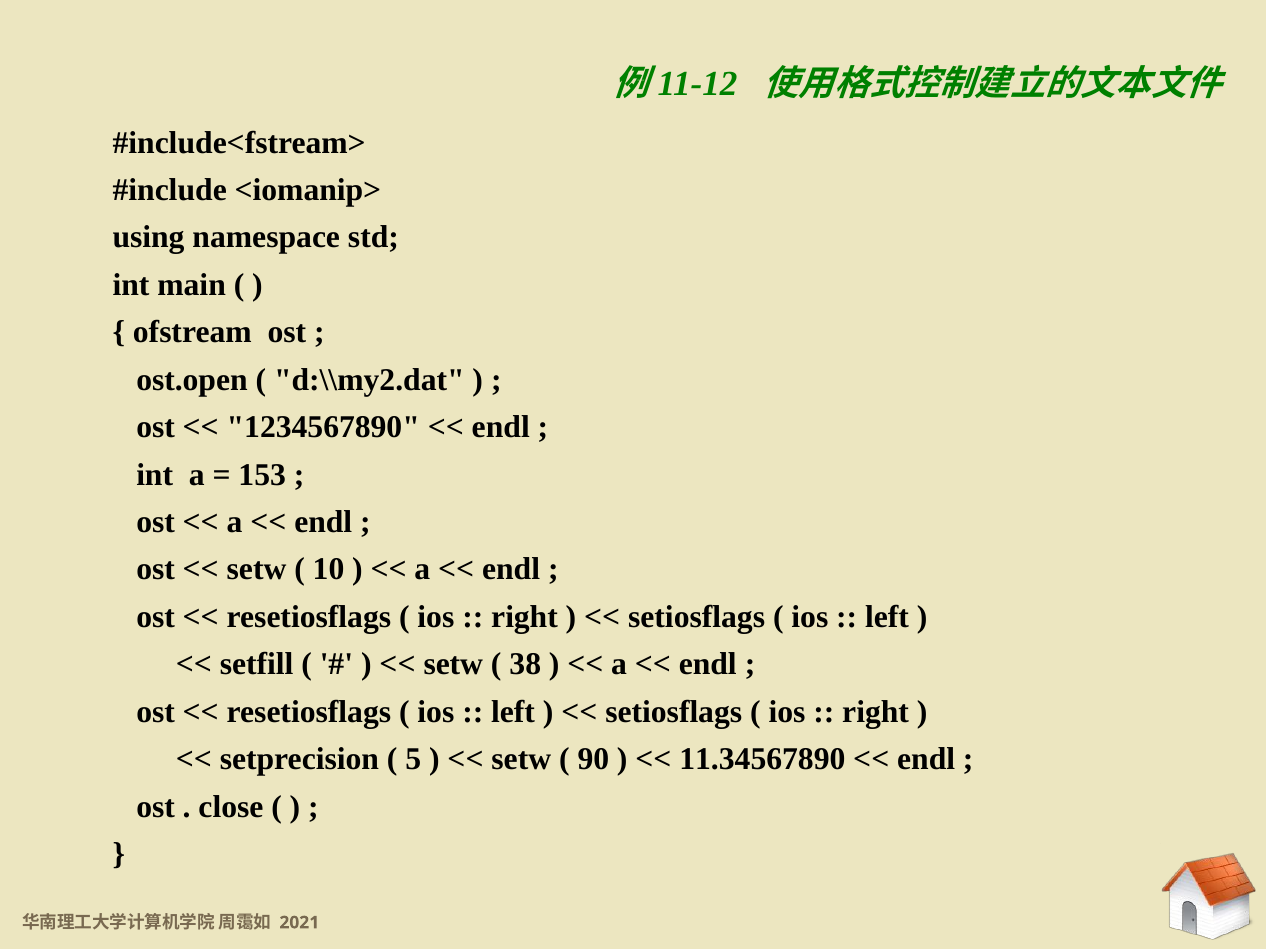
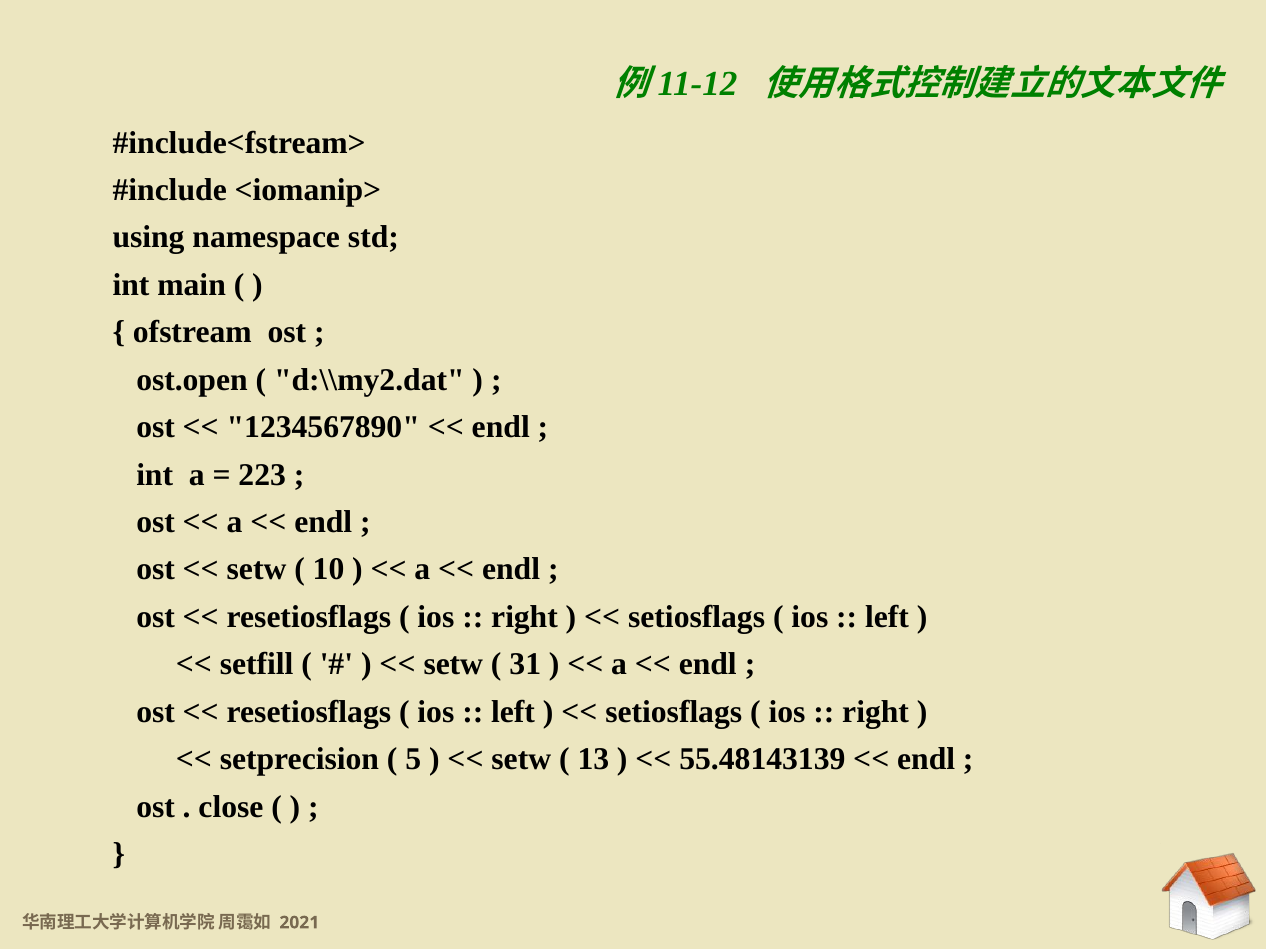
153: 153 -> 223
38: 38 -> 31
90: 90 -> 13
11.34567890: 11.34567890 -> 55.48143139
